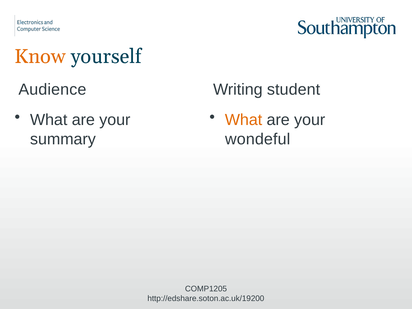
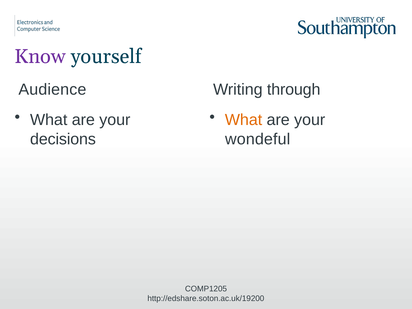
Know colour: orange -> purple
student: student -> through
summary: summary -> decisions
